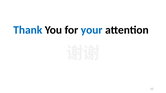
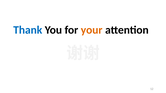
your colour: blue -> orange
